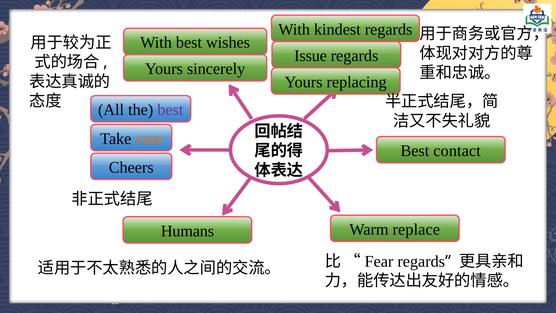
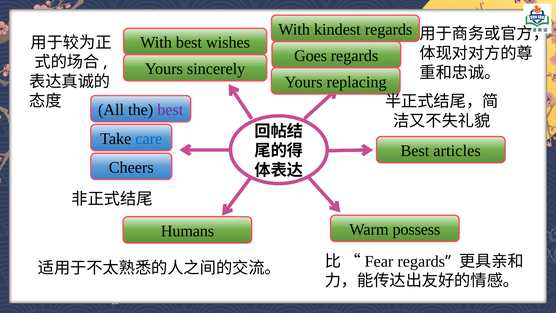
Issue: Issue -> Goes
care colour: orange -> blue
contact: contact -> articles
replace: replace -> possess
